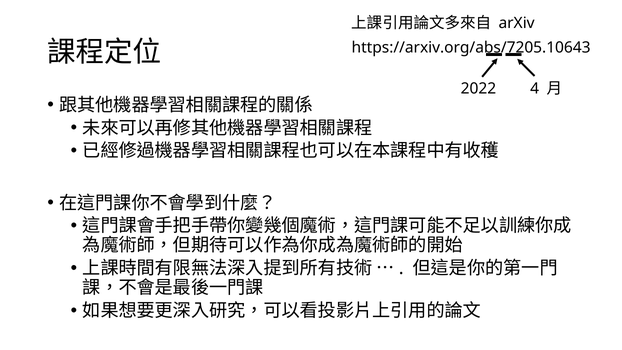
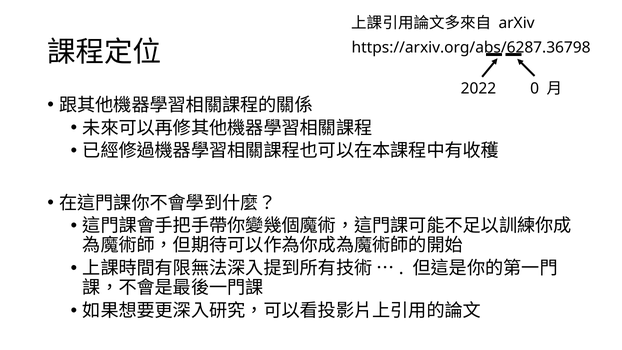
https://arxiv.org/abs/7205.10643: https://arxiv.org/abs/7205.10643 -> https://arxiv.org/abs/6287.36798
4: 4 -> 0
